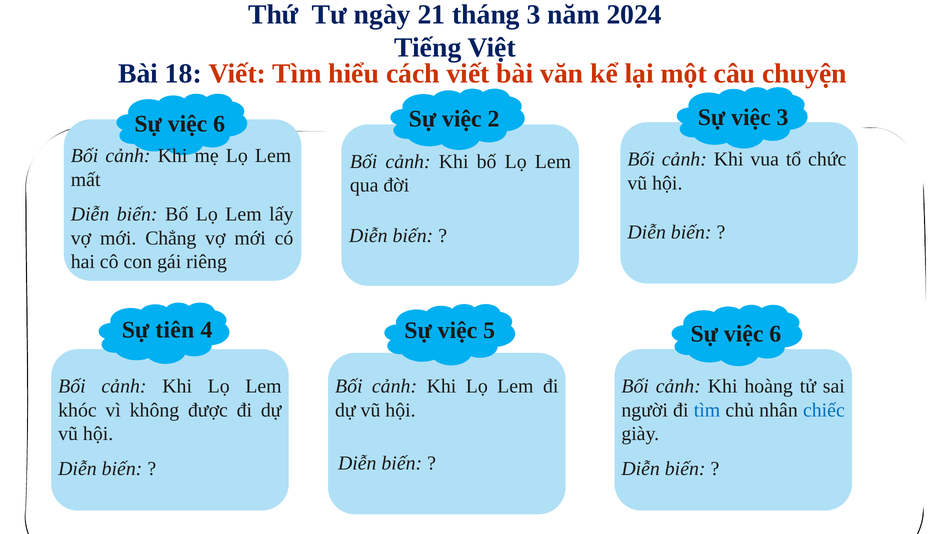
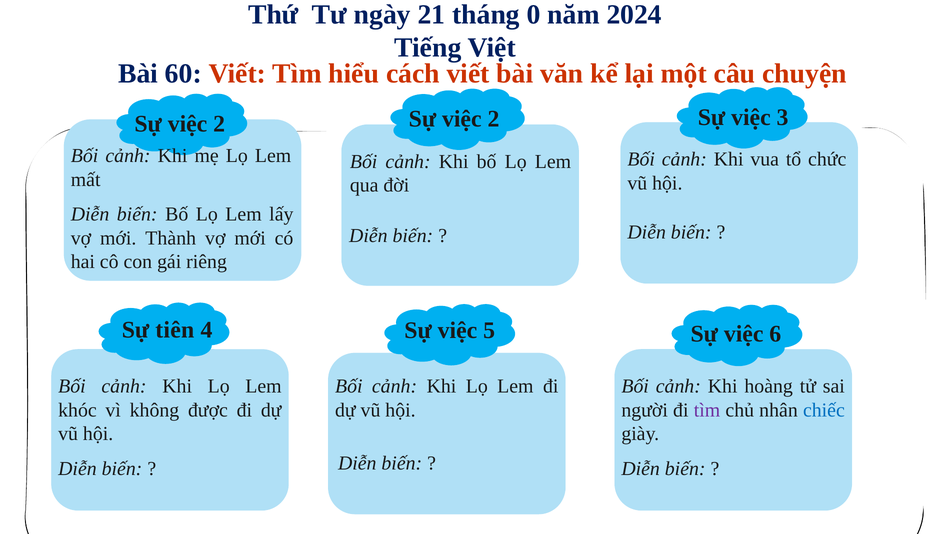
tháng 3: 3 -> 0
18: 18 -> 60
6 at (219, 124): 6 -> 2
Chẳng: Chẳng -> Thành
tìm at (707, 410) colour: blue -> purple
